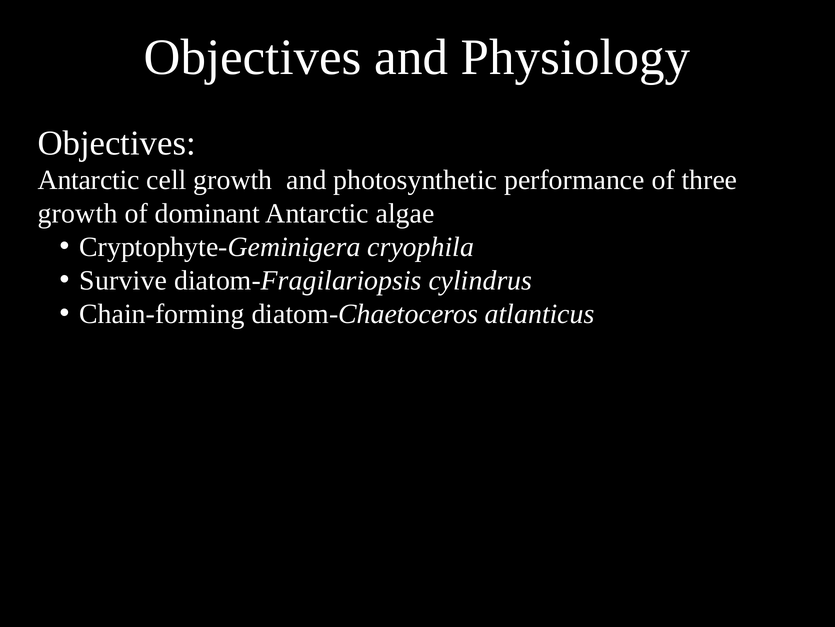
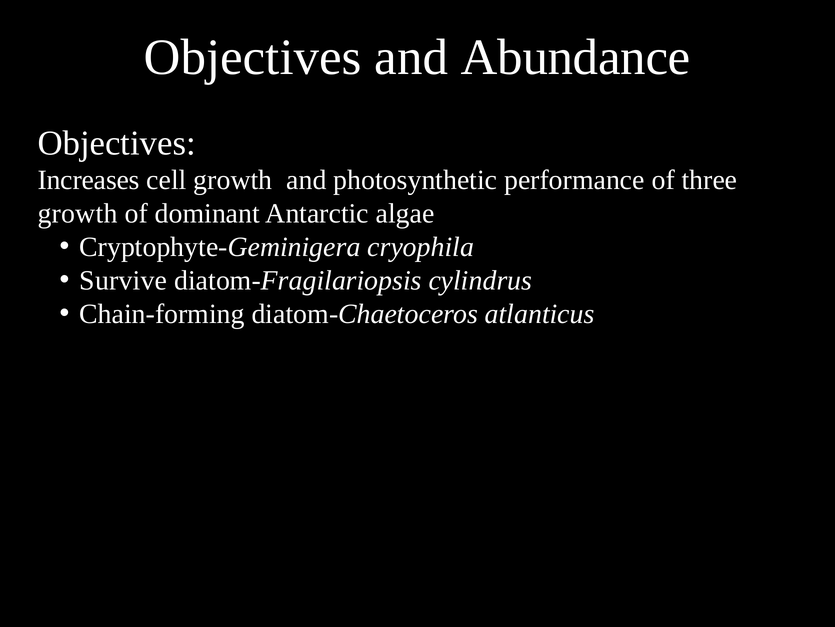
Physiology: Physiology -> Abundance
Antarctic at (89, 180): Antarctic -> Increases
